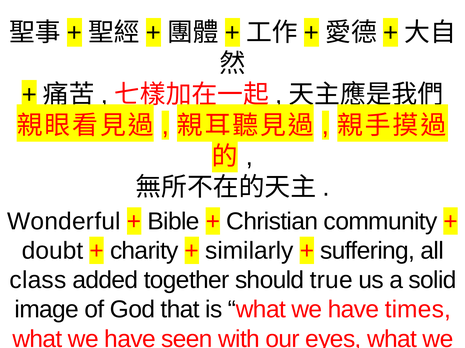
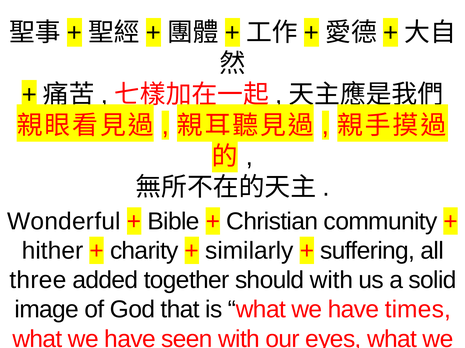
doubt: doubt -> hither
class: class -> three
should true: true -> with
